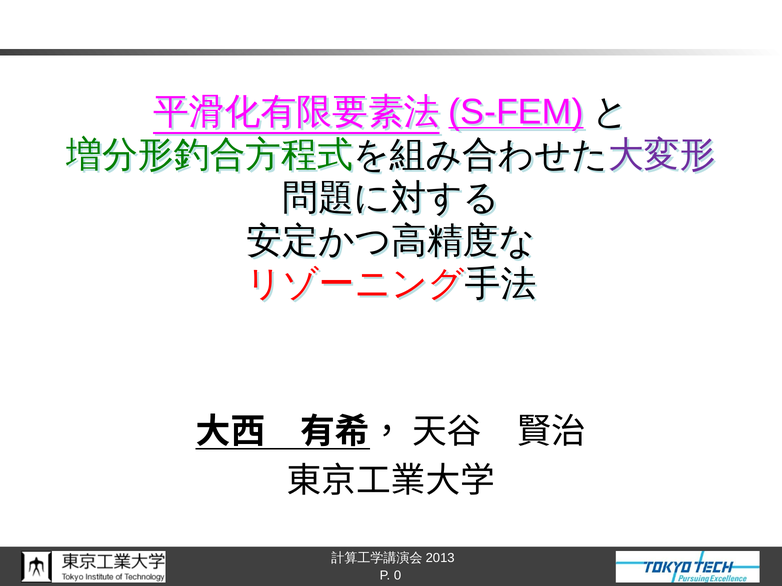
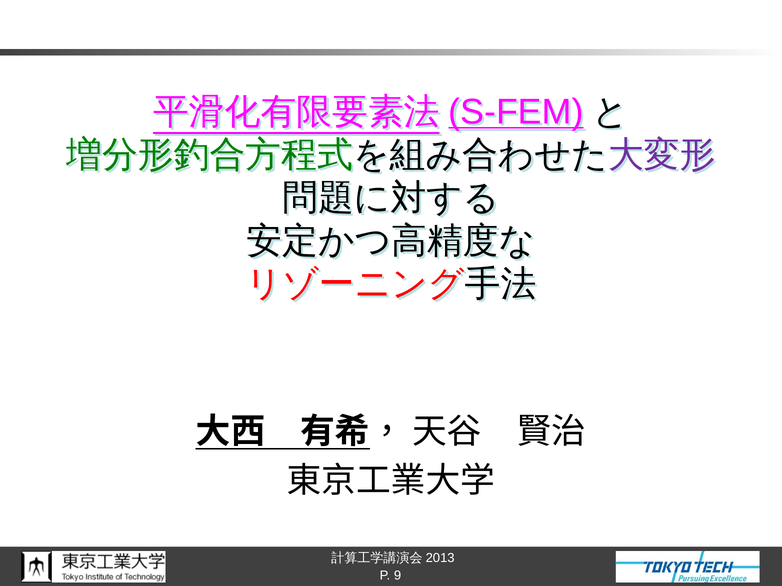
0: 0 -> 9
